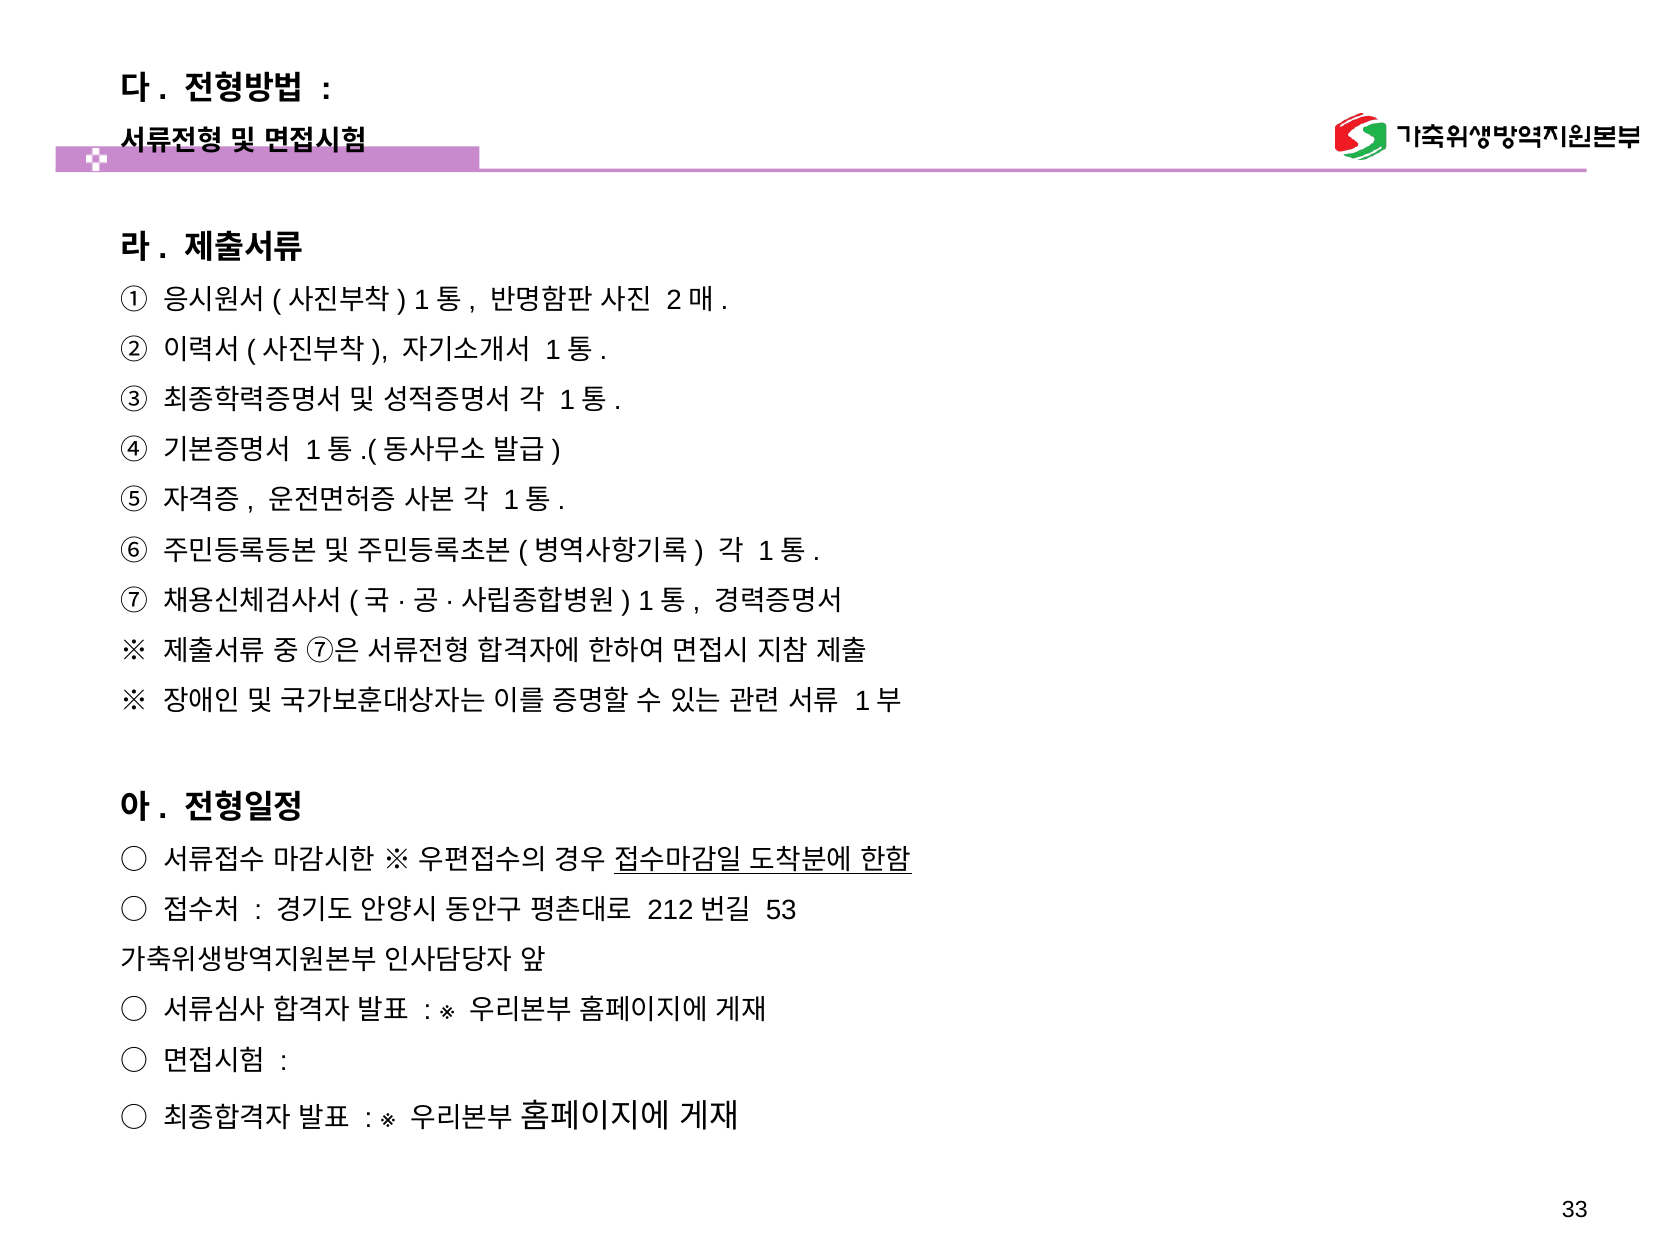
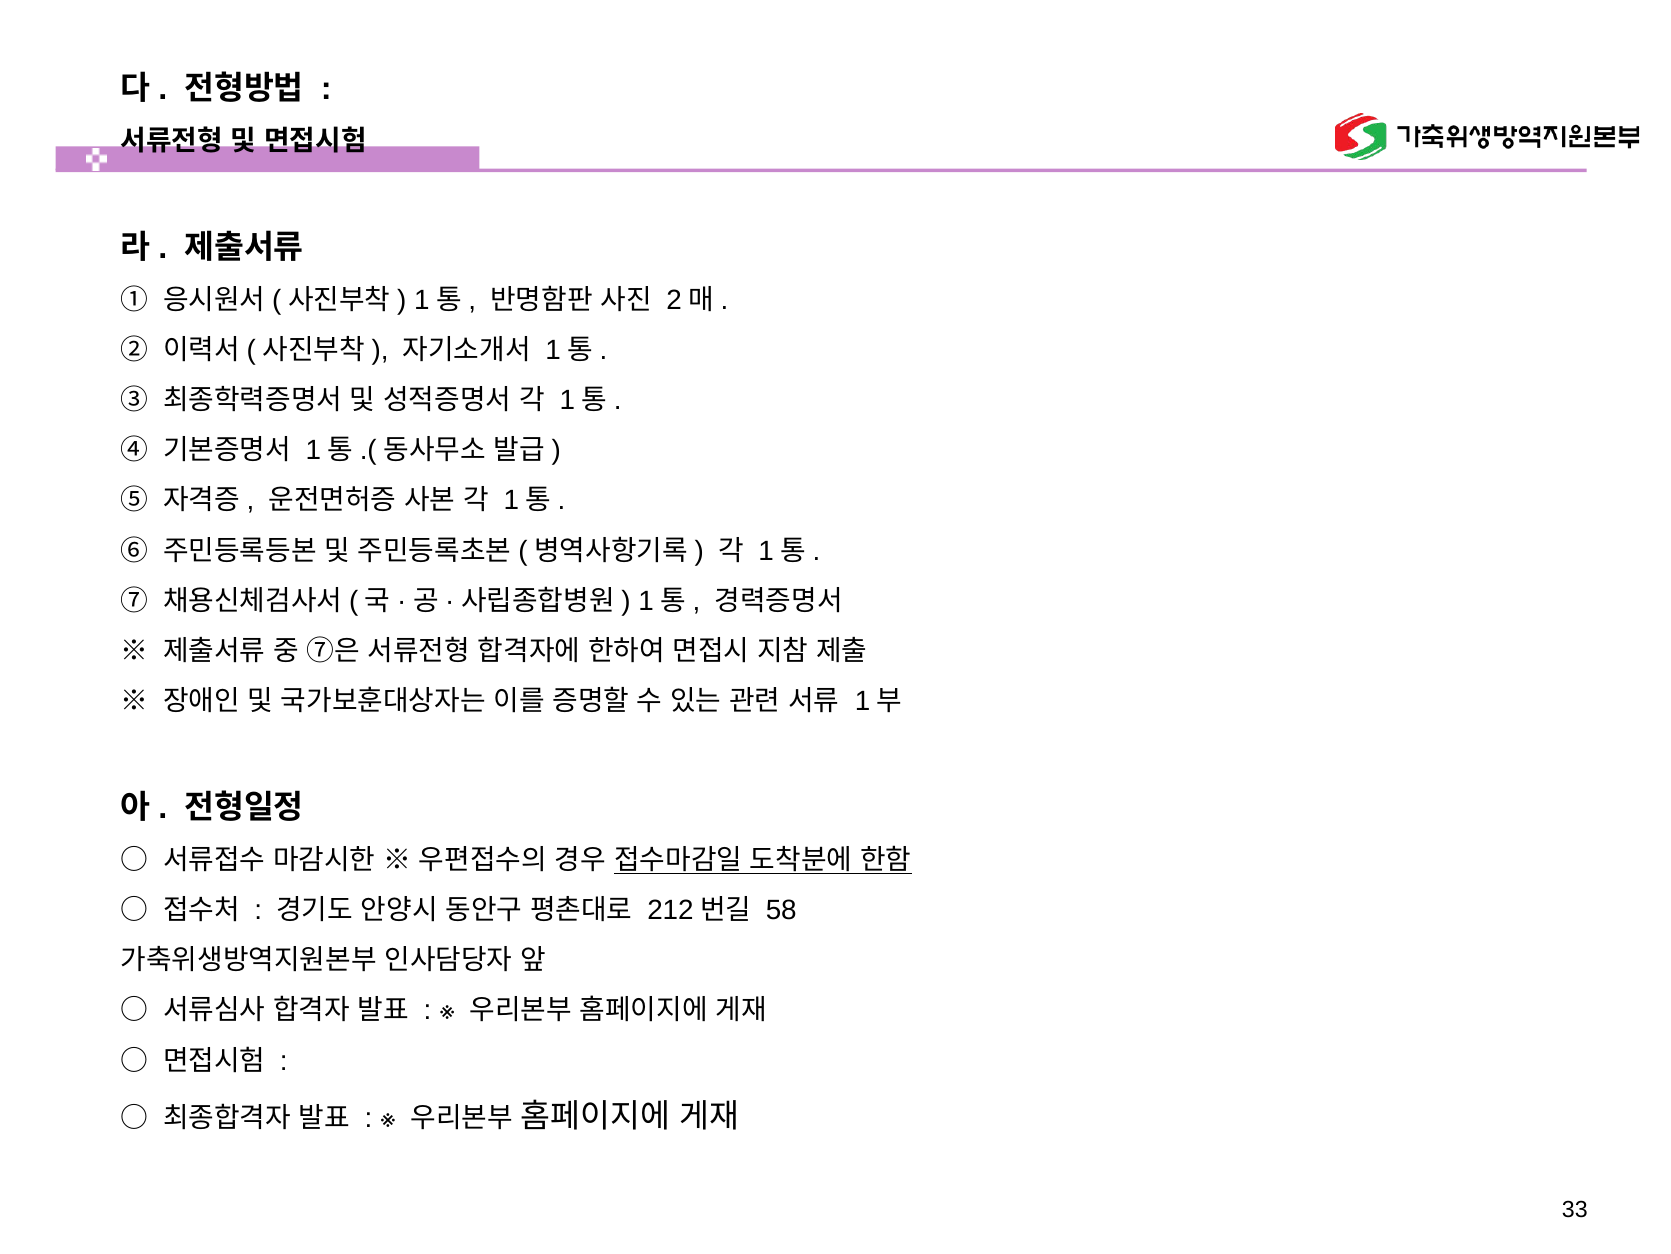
53: 53 -> 58
